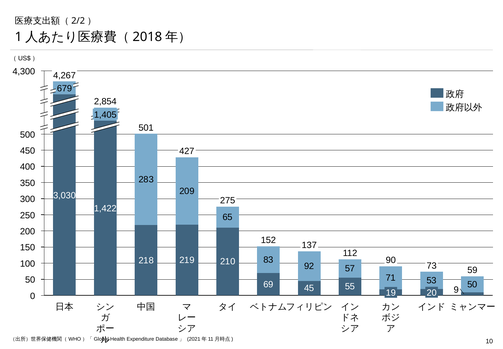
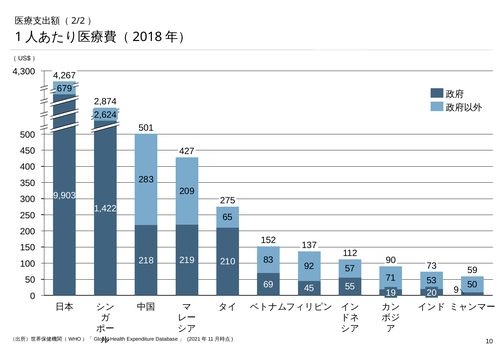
2,854: 2,854 -> 2,874
1,405: 1,405 -> 2,624
3,030: 3,030 -> 9,903
